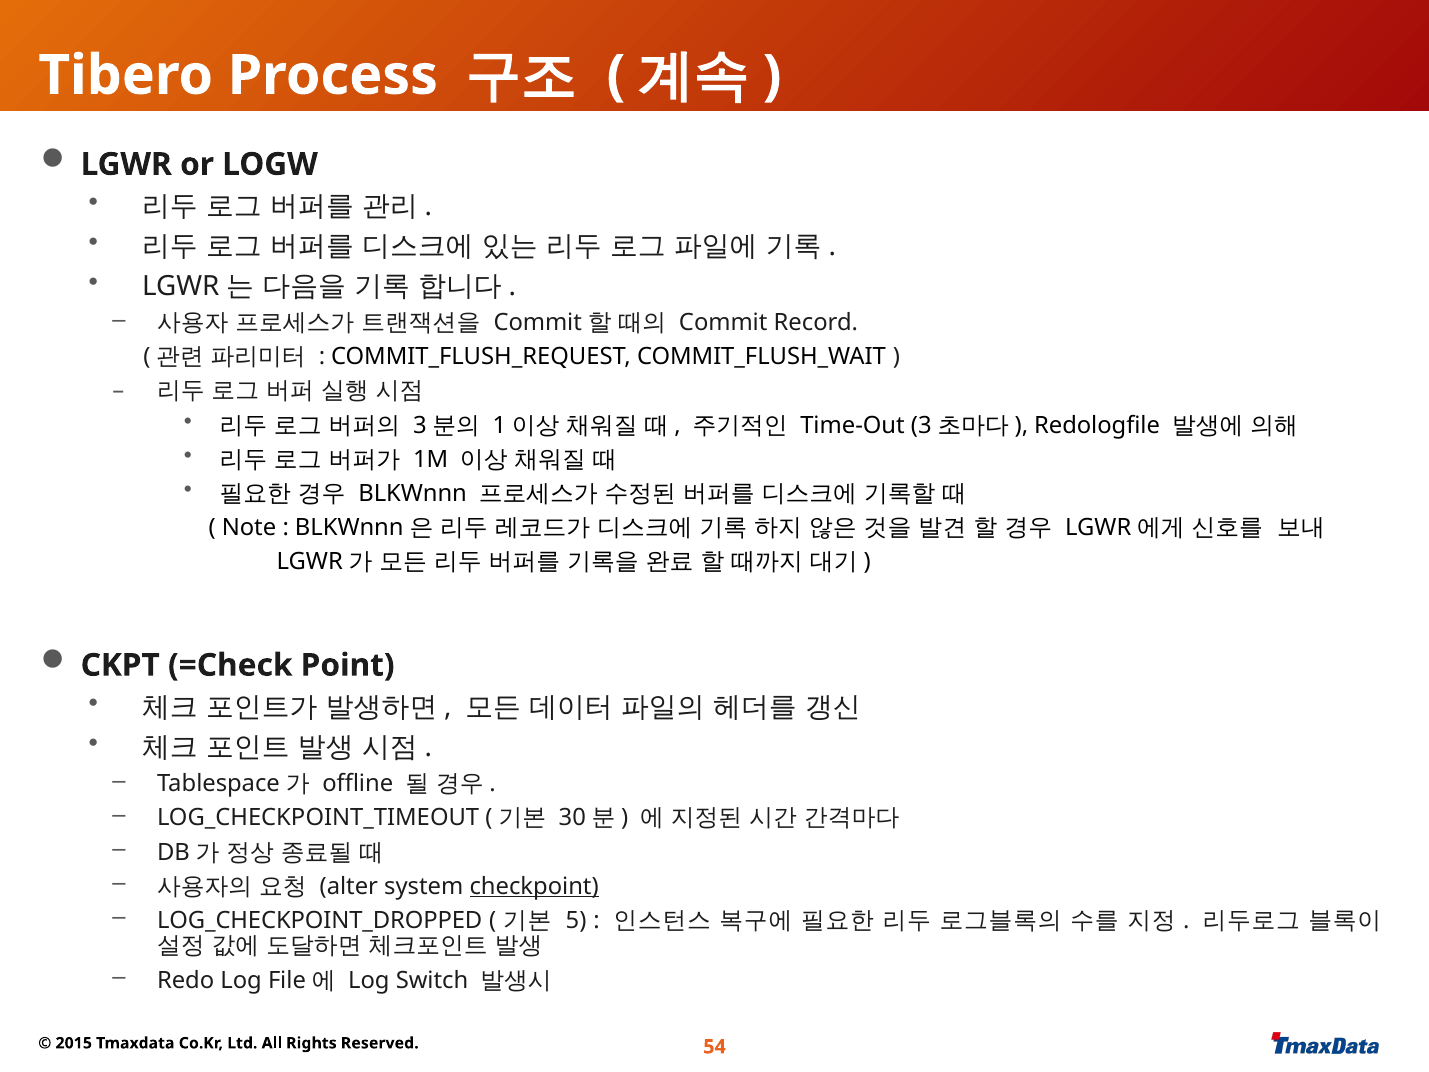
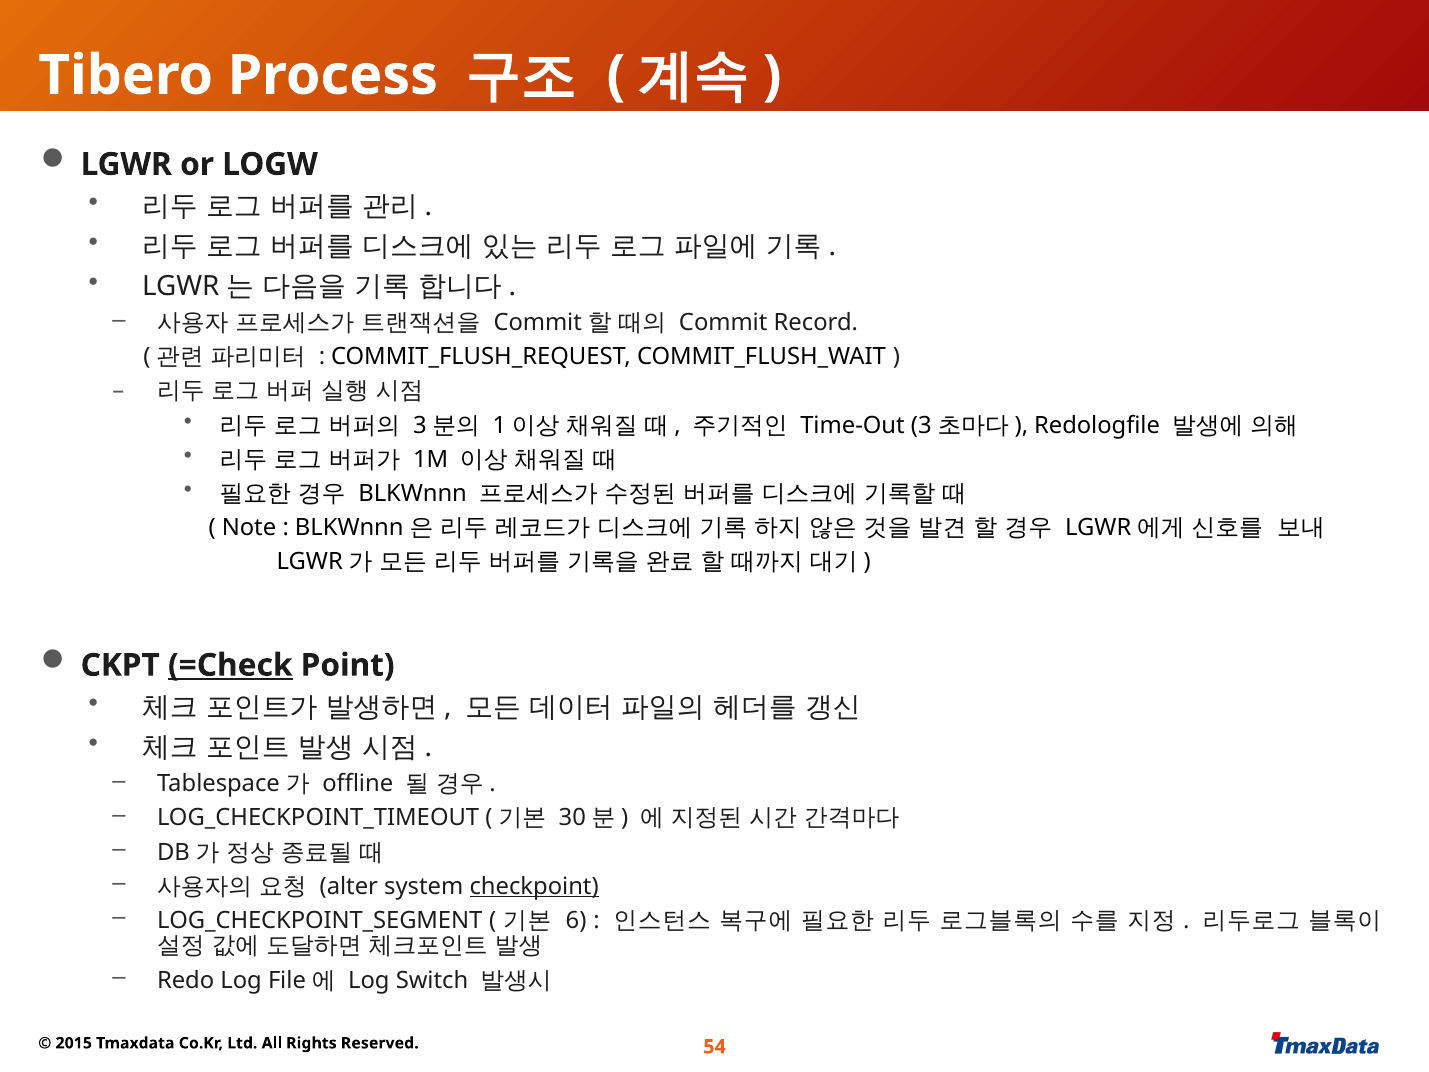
=Check underline: none -> present
LOG_CHECKPOINT_DROPPED: LOG_CHECKPOINT_DROPPED -> LOG_CHECKPOINT_SEGMENT
5: 5 -> 6
